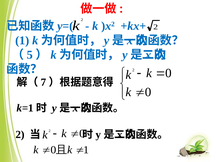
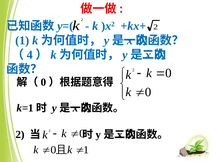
5: 5 -> 4
7 at (44, 82): 7 -> 0
